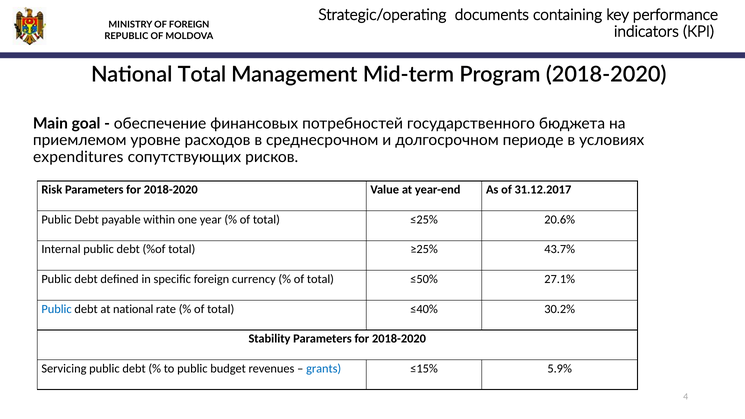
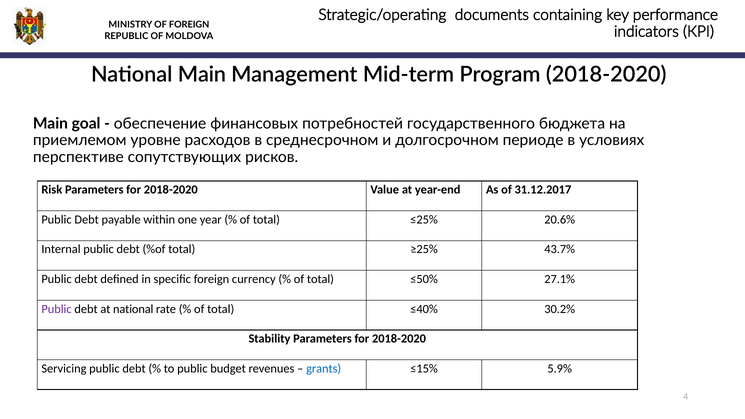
National Total: Total -> Main
expenditures: expenditures -> перспективе
Public at (57, 309) colour: blue -> purple
